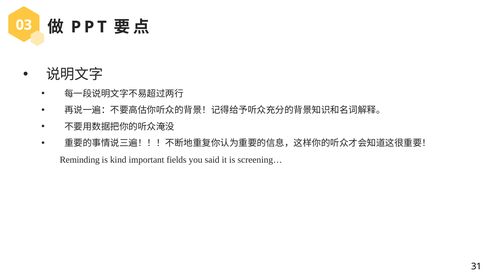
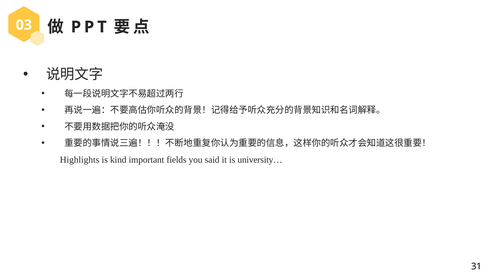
Reminding: Reminding -> Highlights
screening…: screening… -> university…
